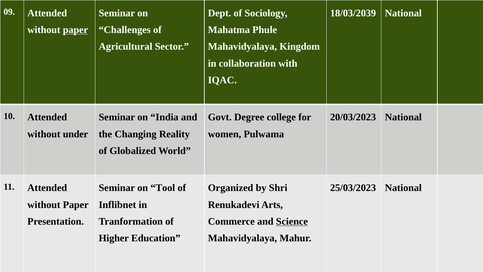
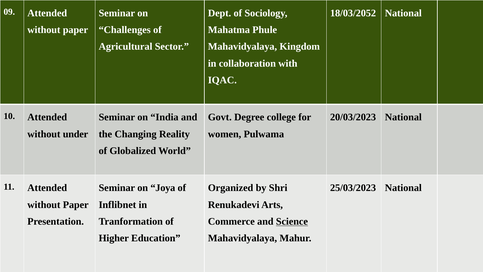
18/03/2039: 18/03/2039 -> 18/03/2052
paper at (75, 30) underline: present -> none
Tool: Tool -> Joya
